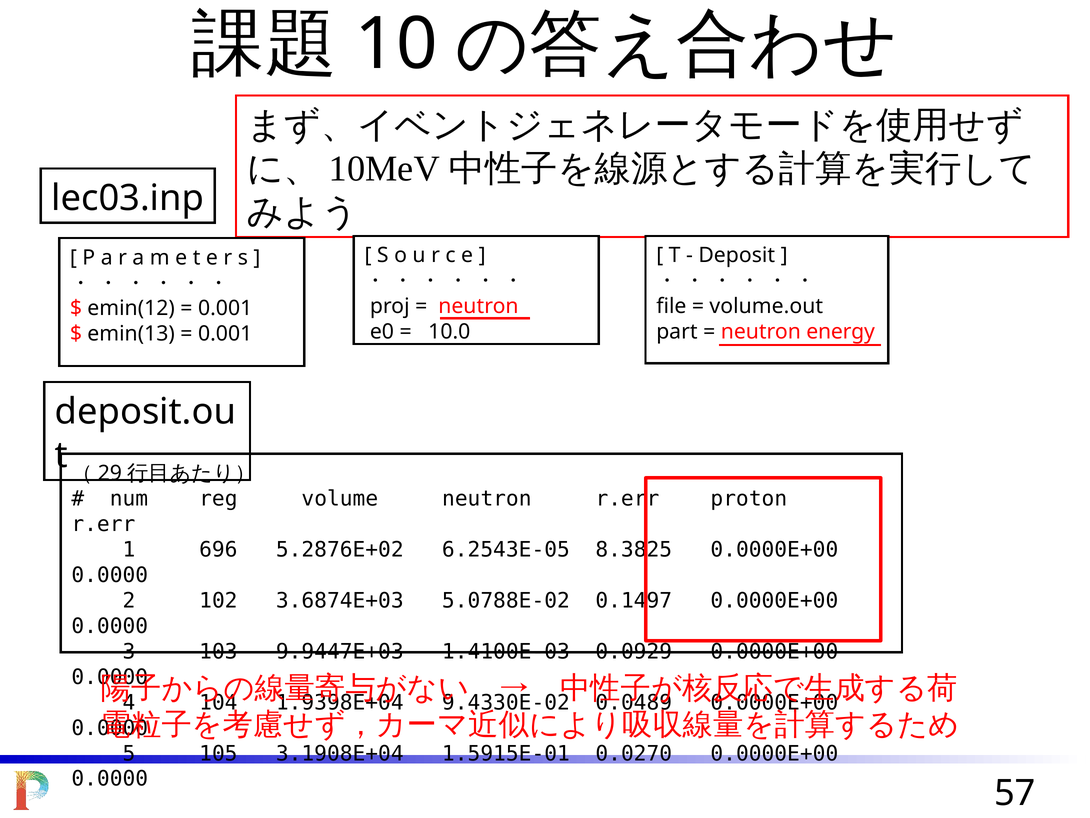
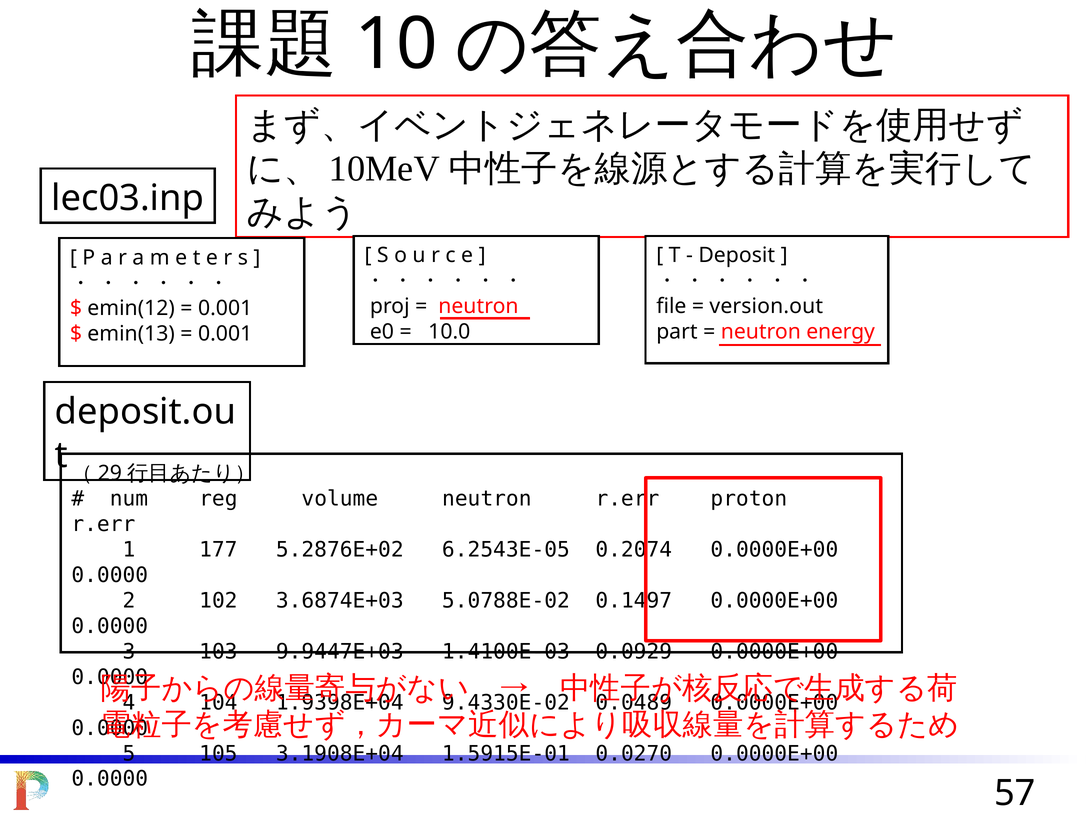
volume.out: volume.out -> version.out
696: 696 -> 177
8.3825: 8.3825 -> 0.2074
